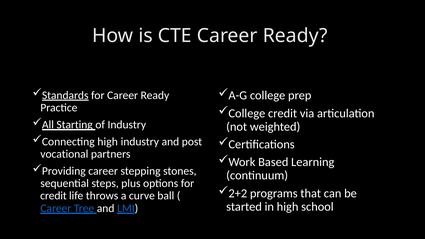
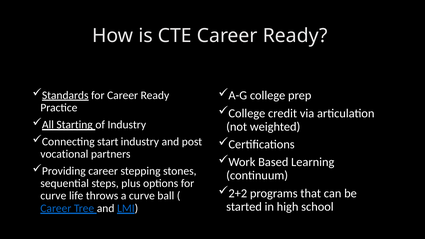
Connecting high: high -> start
credit at (53, 196): credit -> curve
